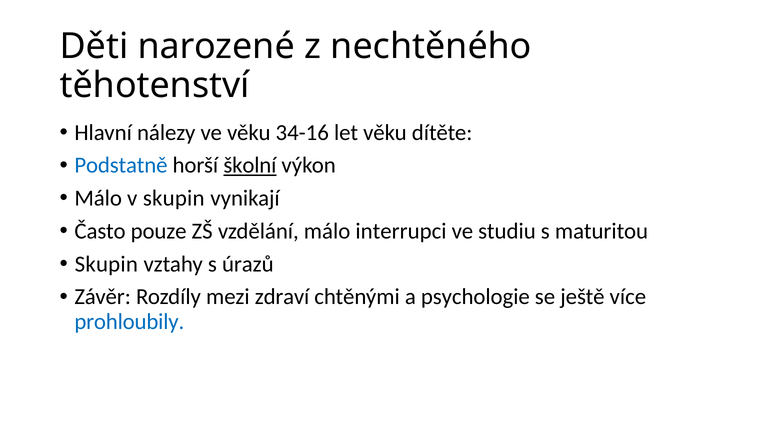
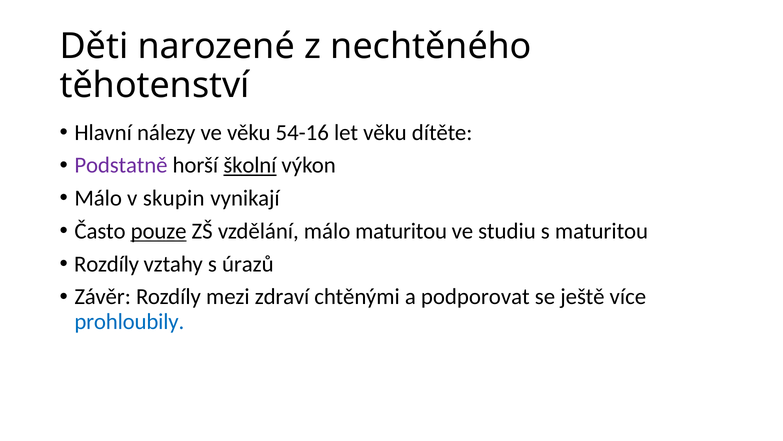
34-16: 34-16 -> 54-16
Podstatně colour: blue -> purple
pouze underline: none -> present
málo interrupci: interrupci -> maturitou
Skupin at (106, 264): Skupin -> Rozdíly
psychologie: psychologie -> podporovat
